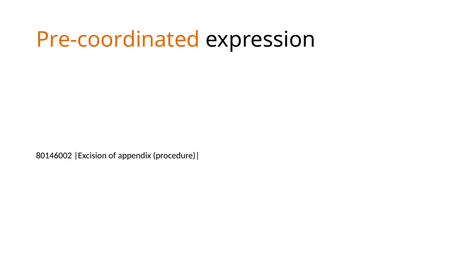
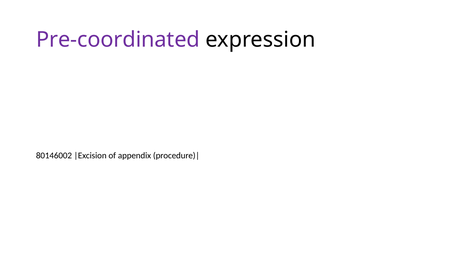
Pre-coordinated colour: orange -> purple
